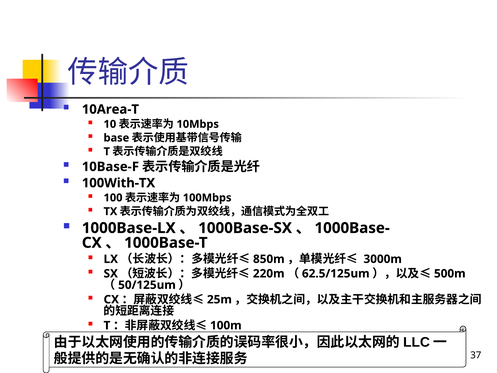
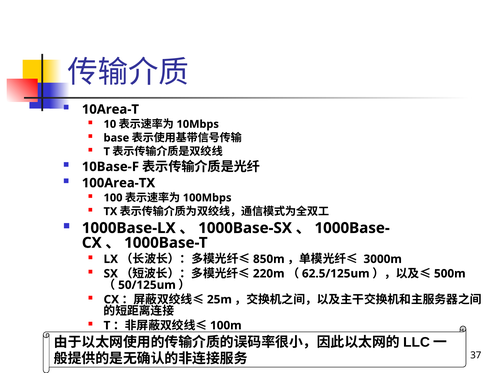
100With-TX: 100With-TX -> 100Area-TX
